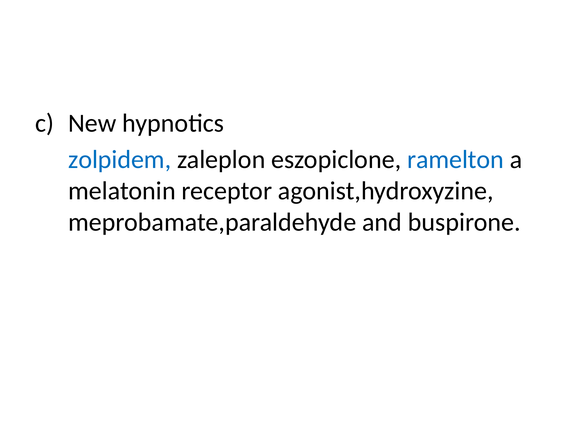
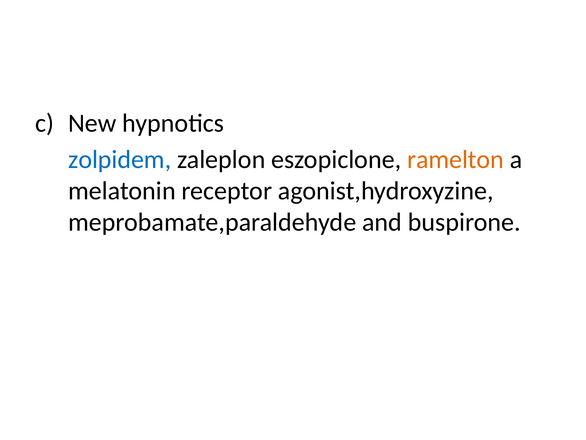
ramelton colour: blue -> orange
